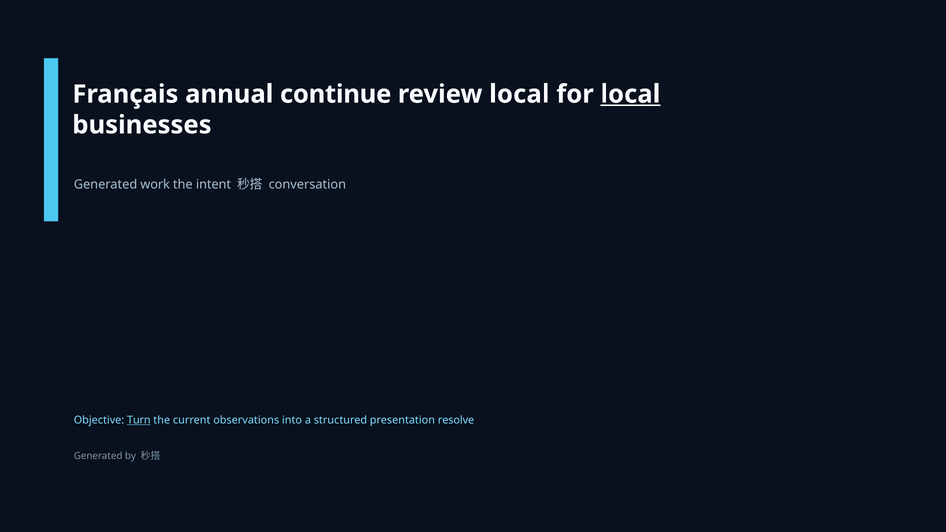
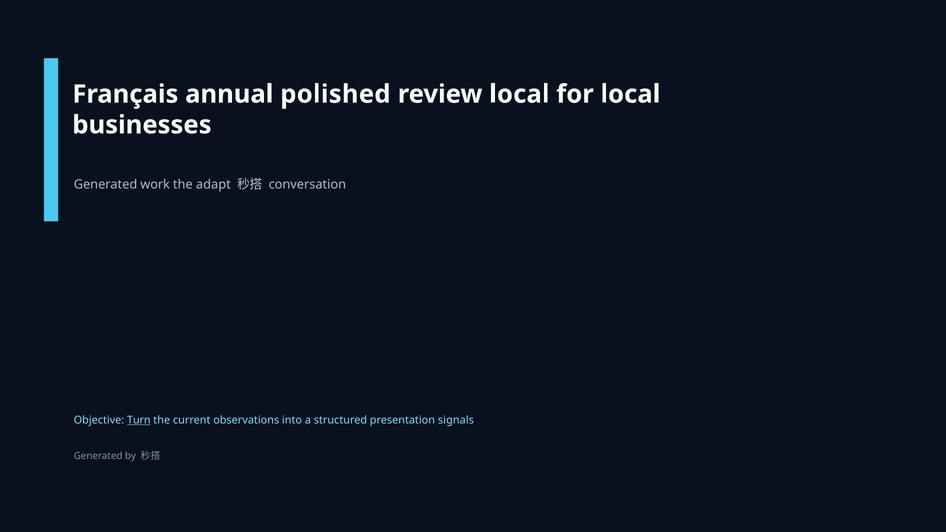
continue: continue -> polished
local at (630, 94) underline: present -> none
intent: intent -> adapt
resolve: resolve -> signals
